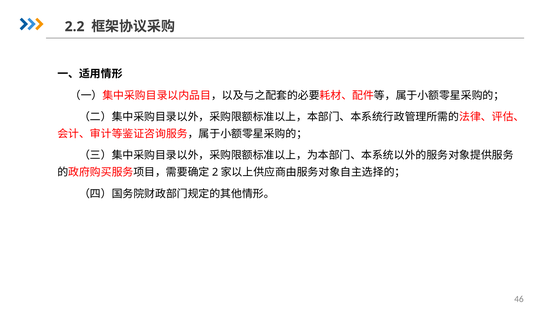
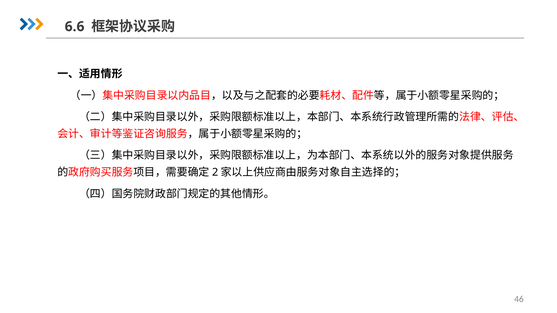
2.2: 2.2 -> 6.6
